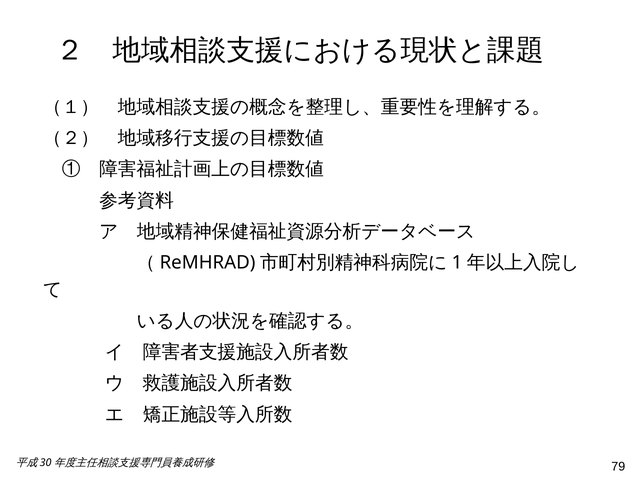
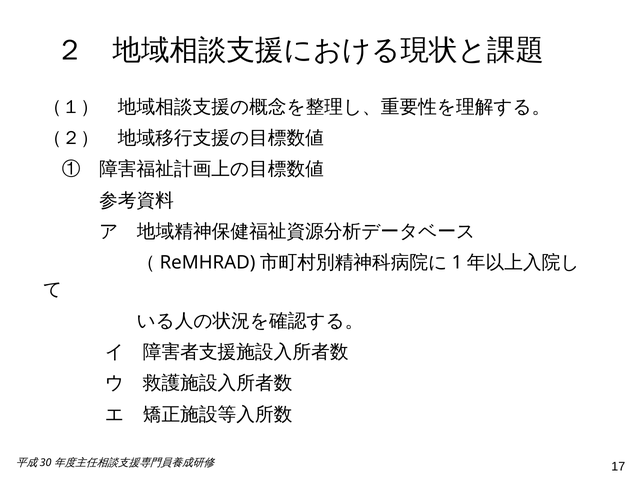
79: 79 -> 17
